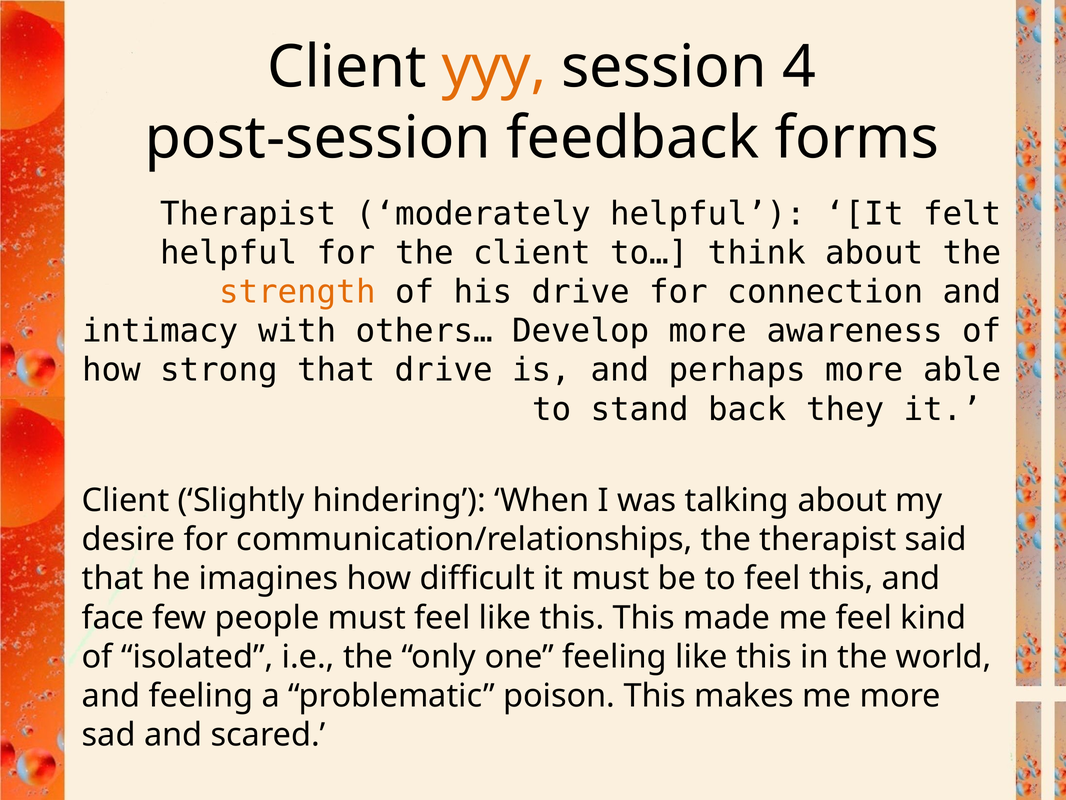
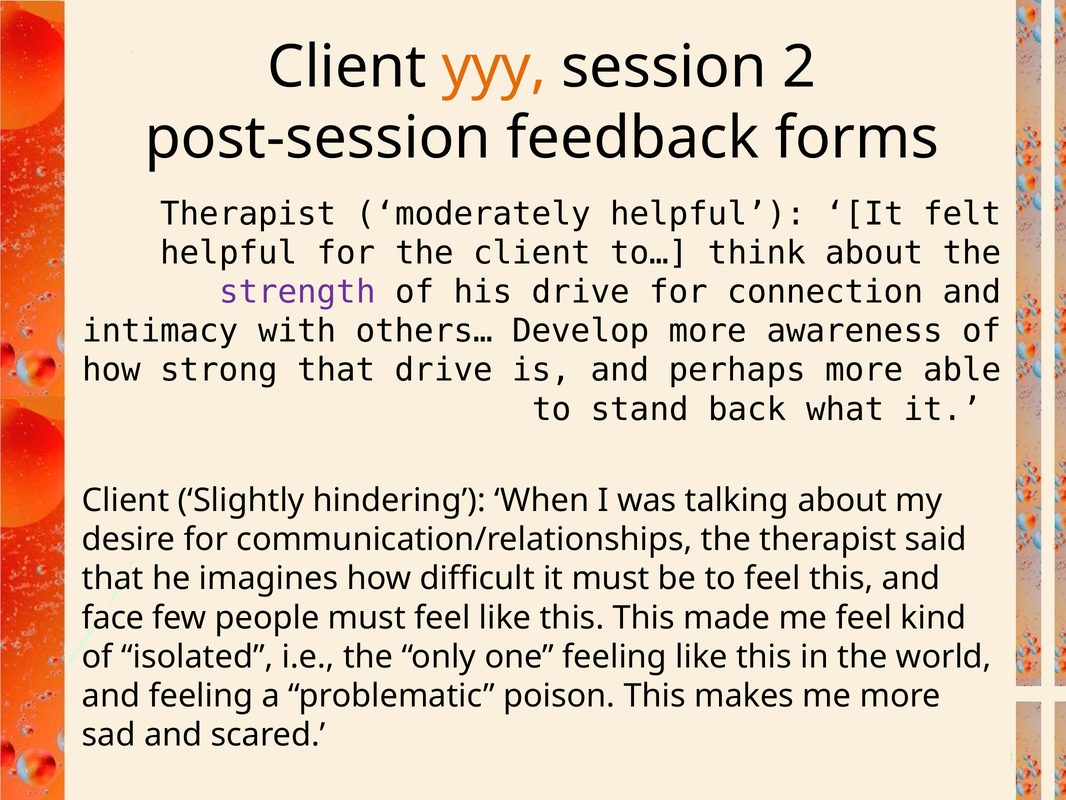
4: 4 -> 2
strength colour: orange -> purple
they: they -> what
